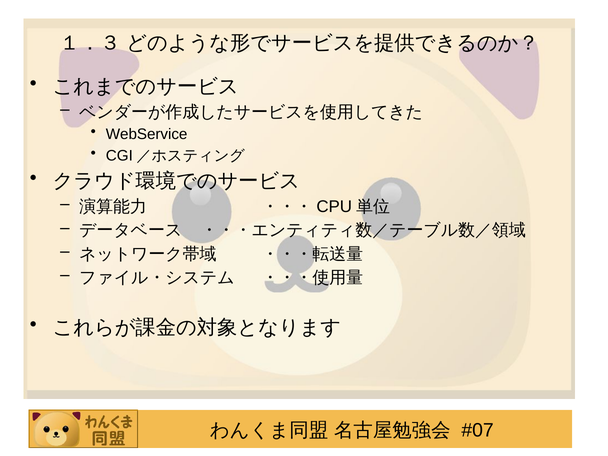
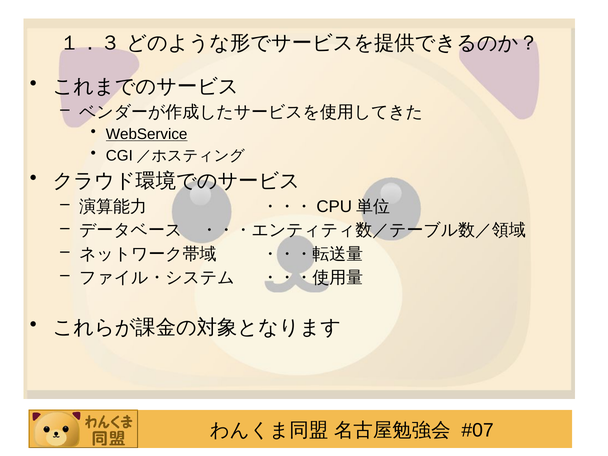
WebService underline: none -> present
